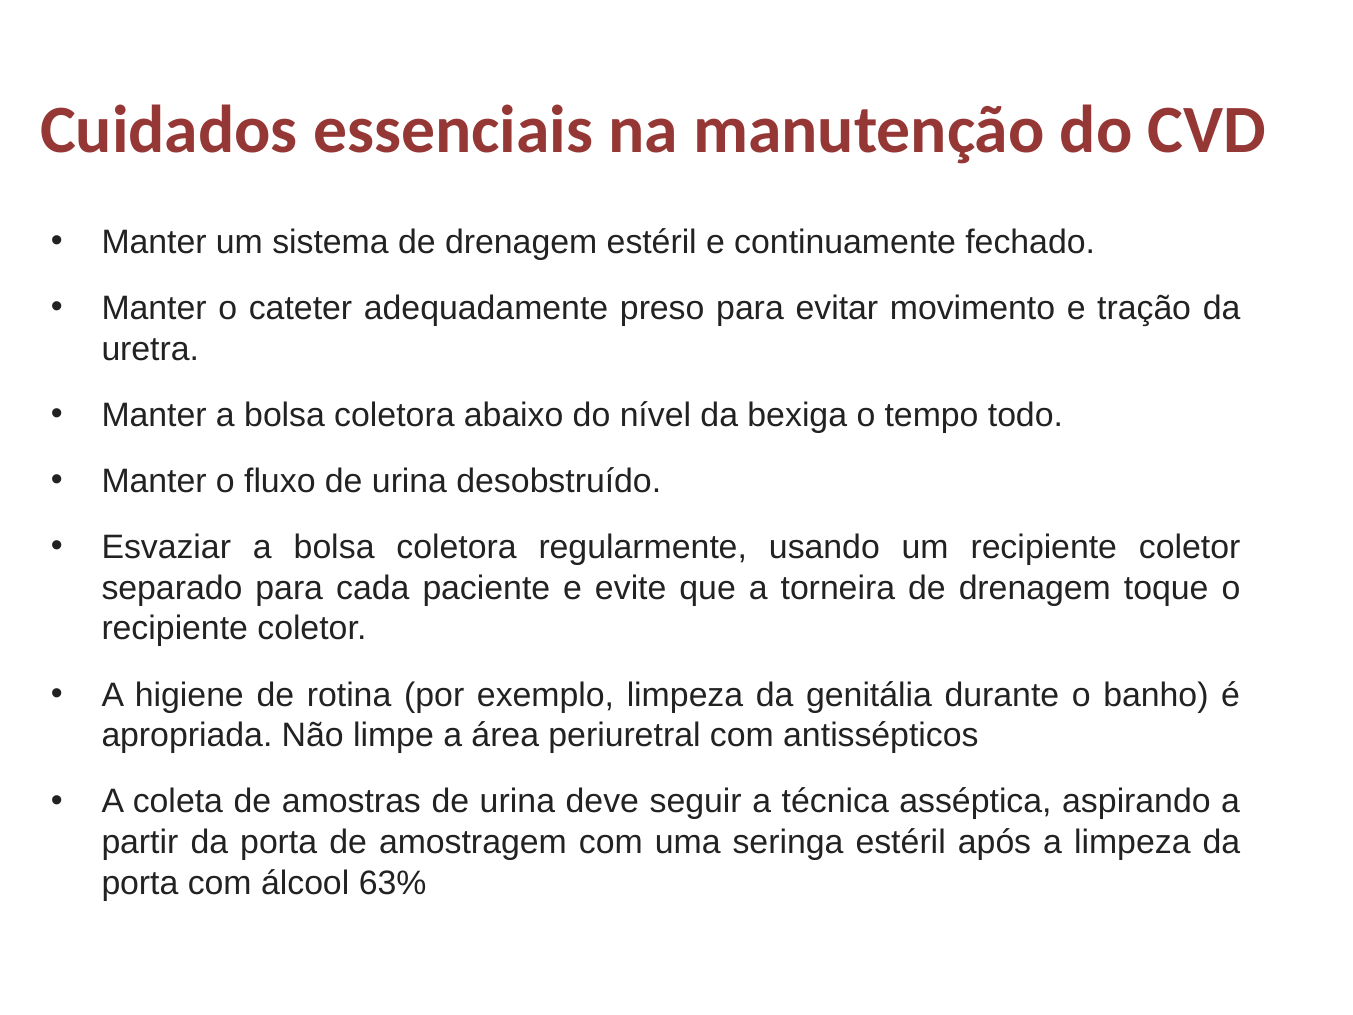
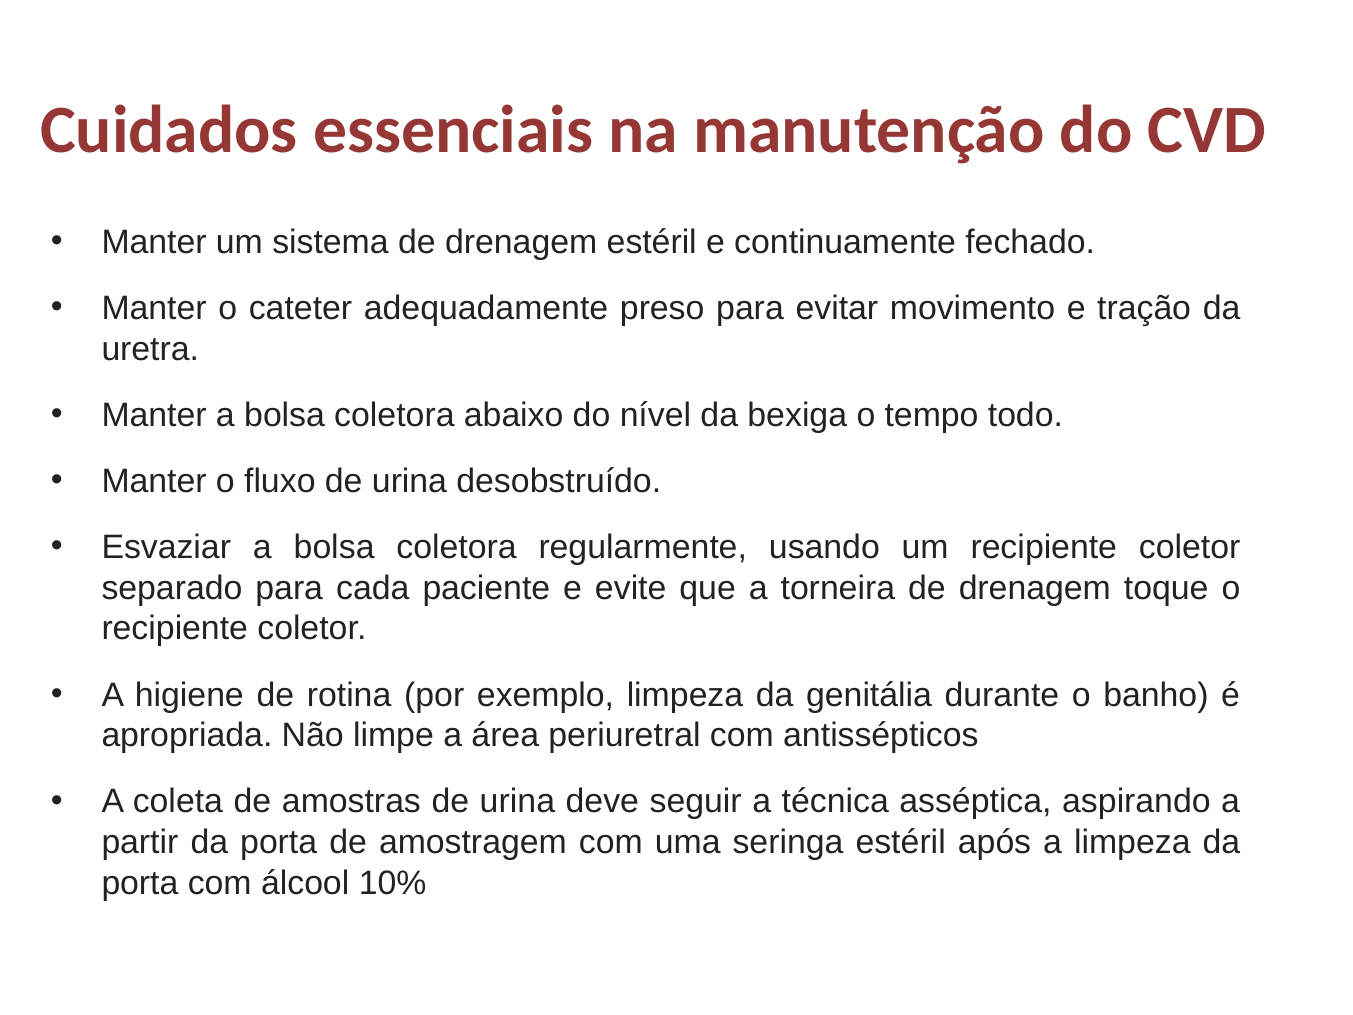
63%: 63% -> 10%
